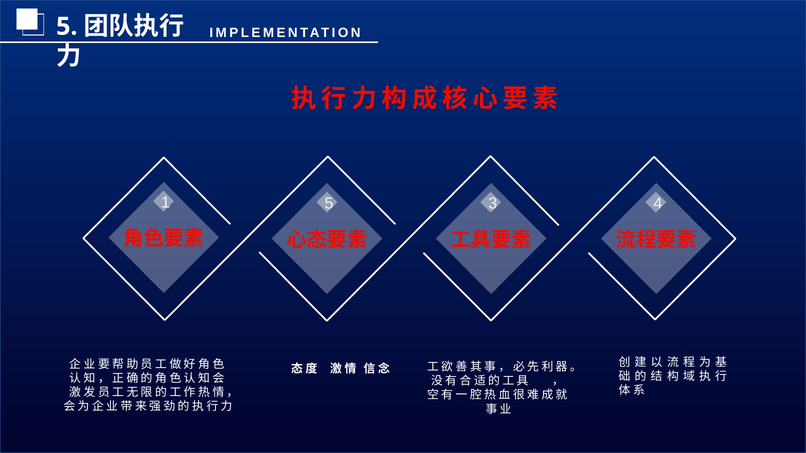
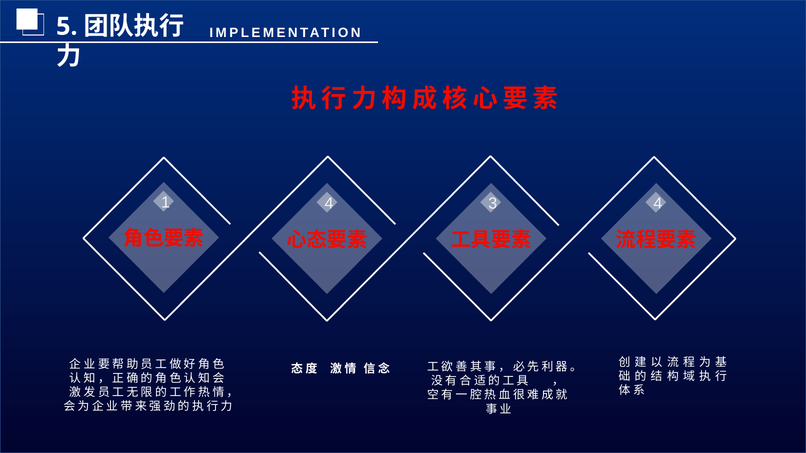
1 5: 5 -> 4
